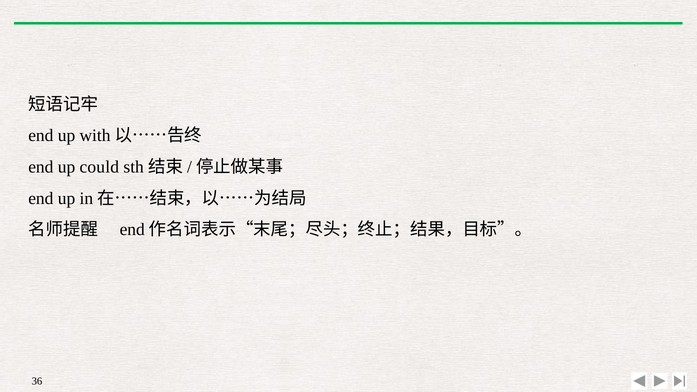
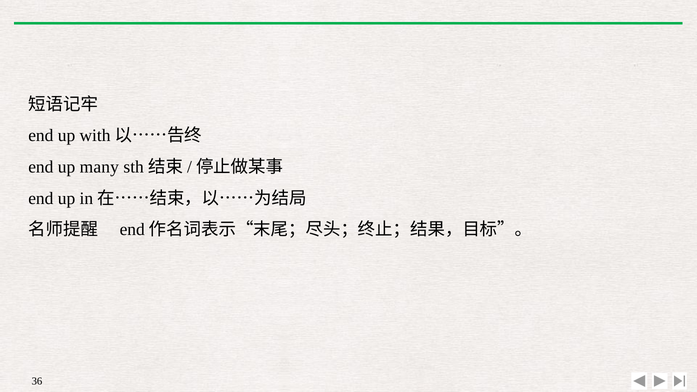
could: could -> many
